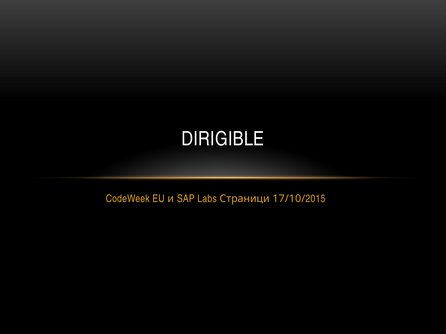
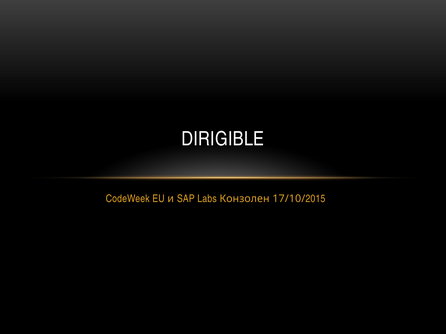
Страници: Страници -> Конзолен
